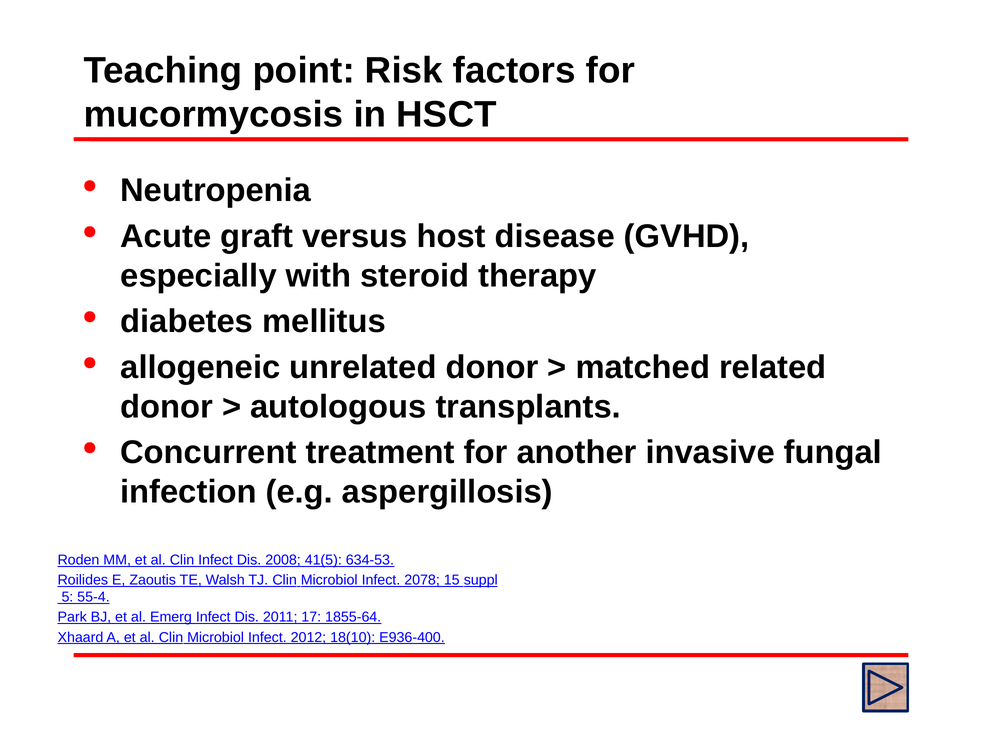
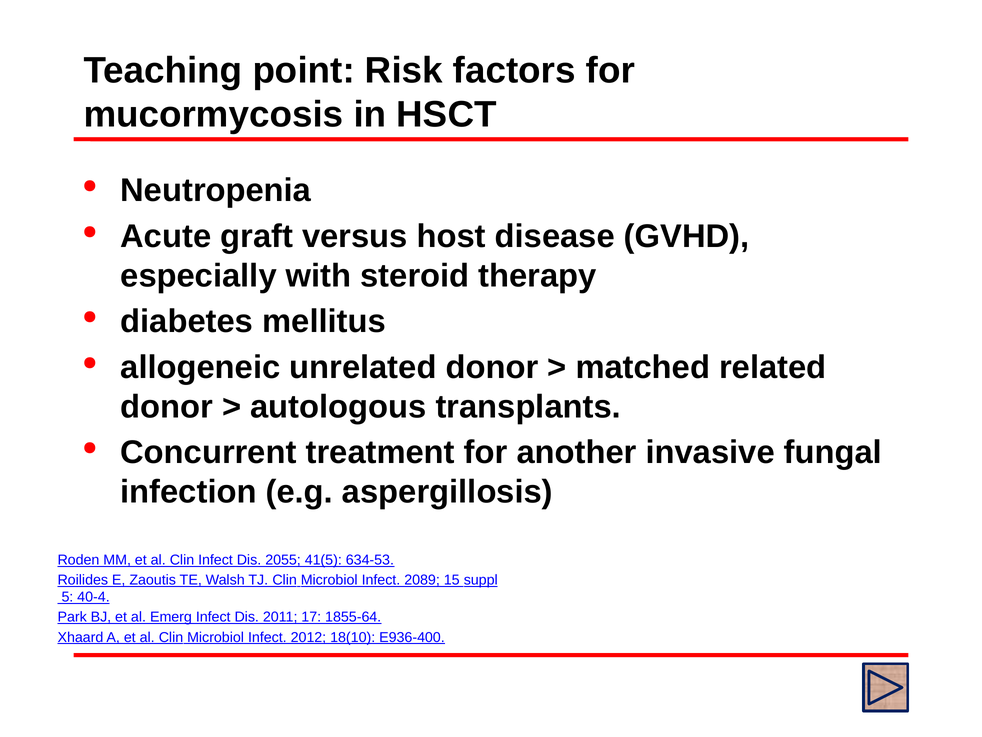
2008: 2008 -> 2055
2078: 2078 -> 2089
55-4: 55-4 -> 40-4
